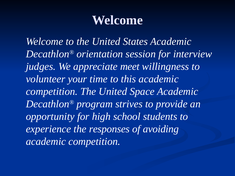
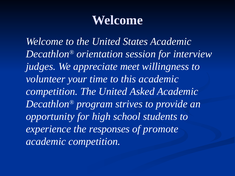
Space: Space -> Asked
avoiding: avoiding -> promote
